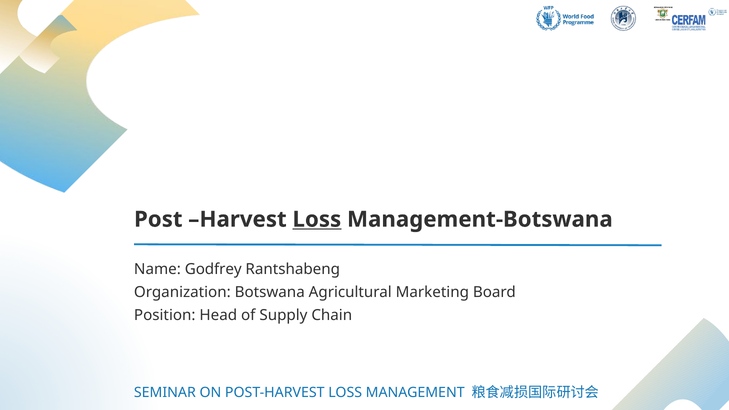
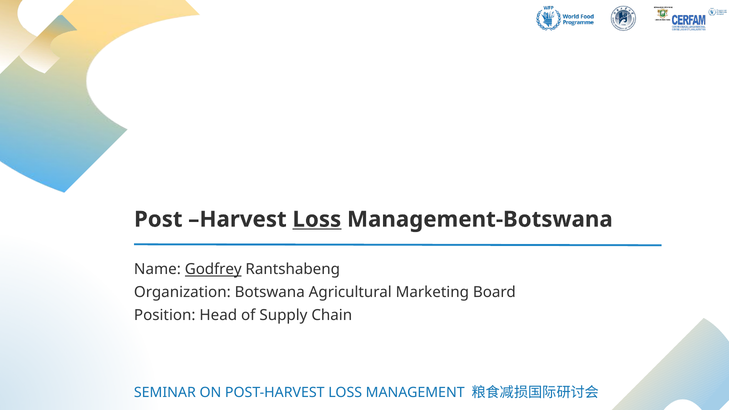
Godfrey underline: none -> present
